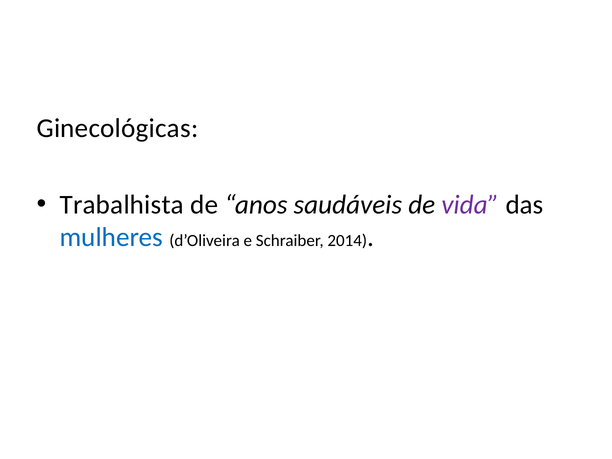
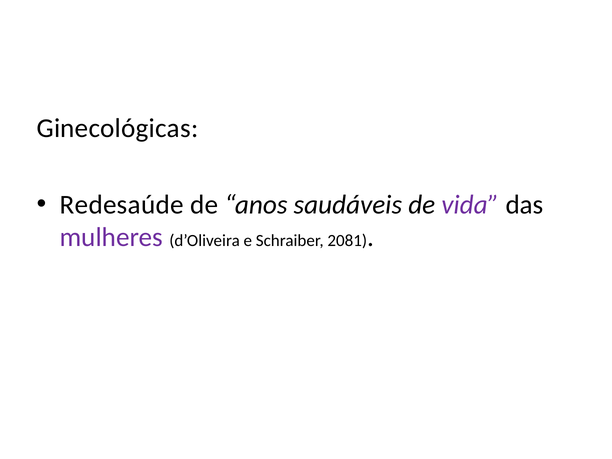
Trabalhista: Trabalhista -> Redesaúde
mulheres colour: blue -> purple
2014: 2014 -> 2081
